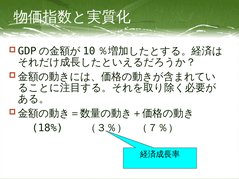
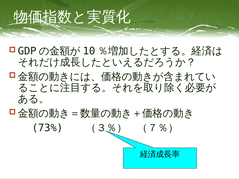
18%: 18% -> 73%
